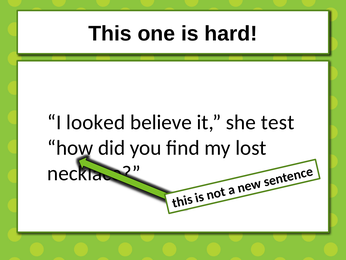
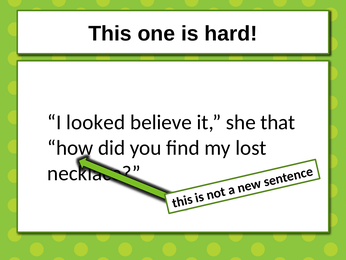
test: test -> that
